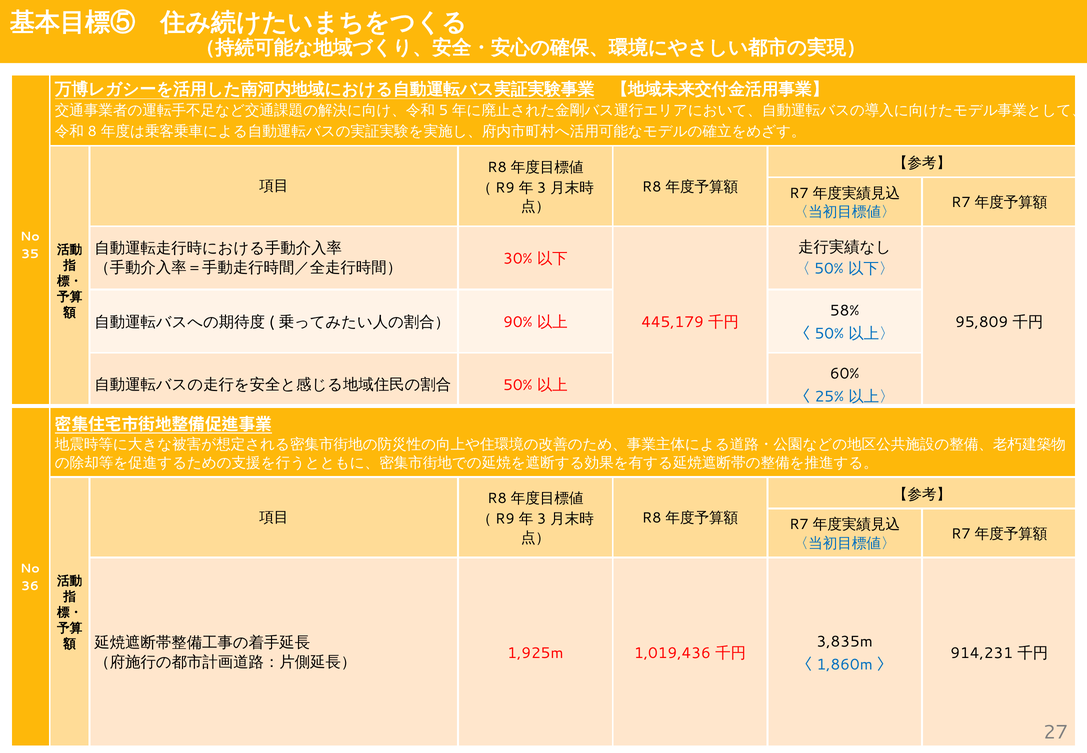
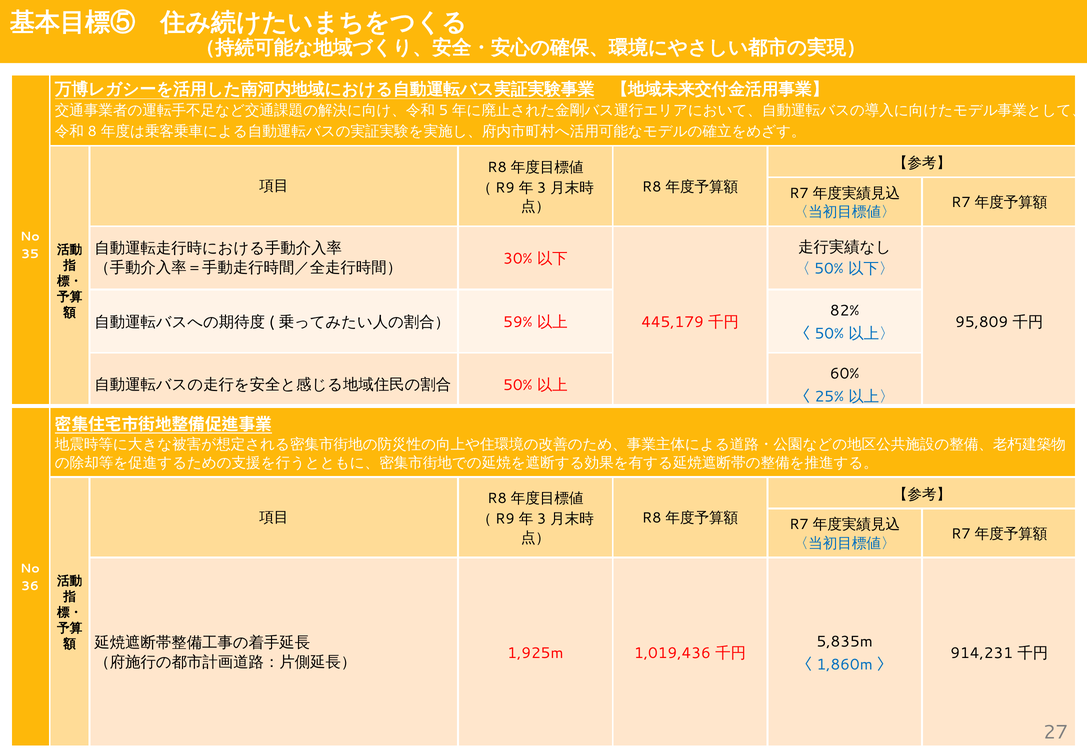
58%: 58% -> 82%
90%: 90% -> 59%
3,835m: 3,835m -> 5,835m
